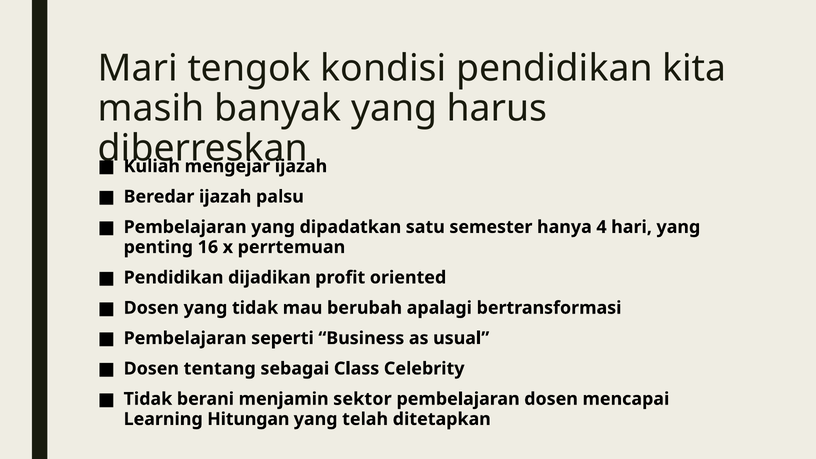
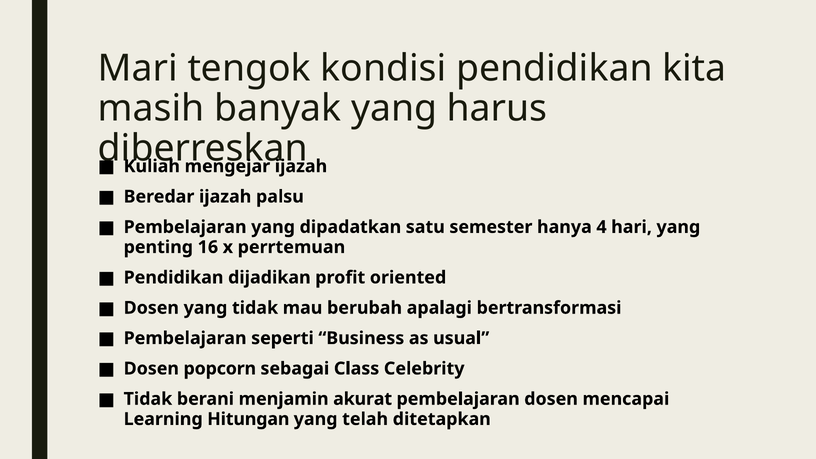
tentang: tentang -> popcorn
sektor: sektor -> akurat
